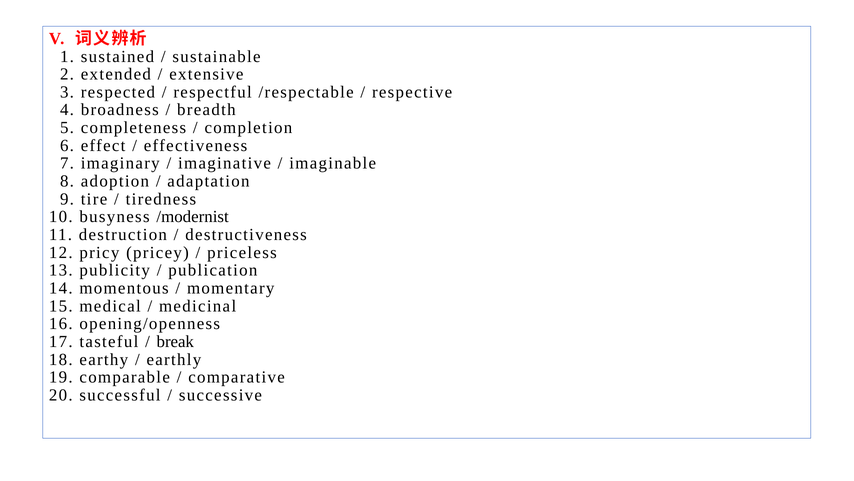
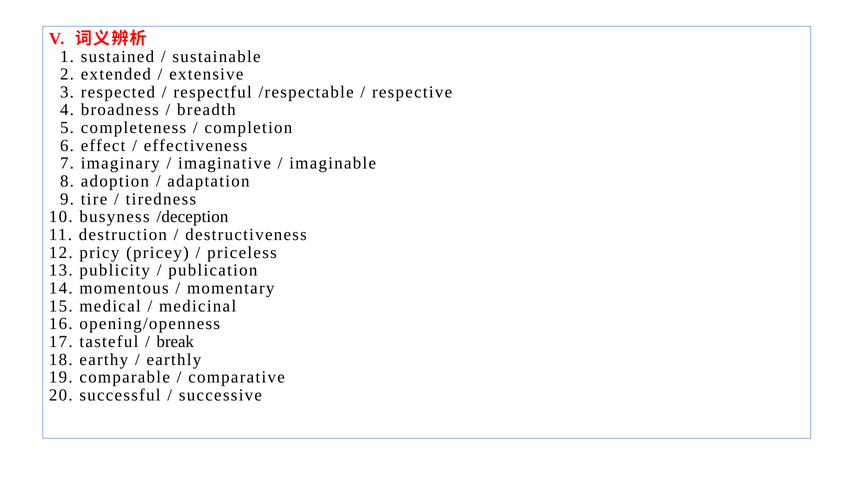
/modernist: /modernist -> /deception
